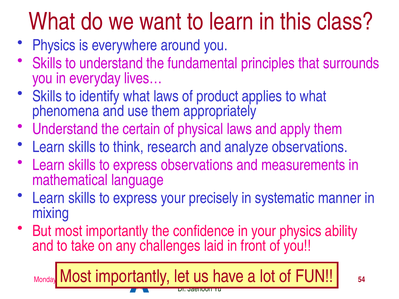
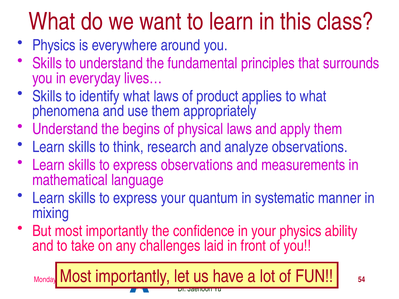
certain: certain -> begins
precisely: precisely -> quantum
